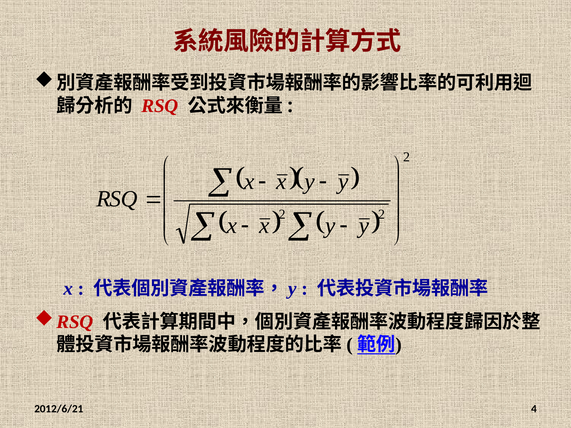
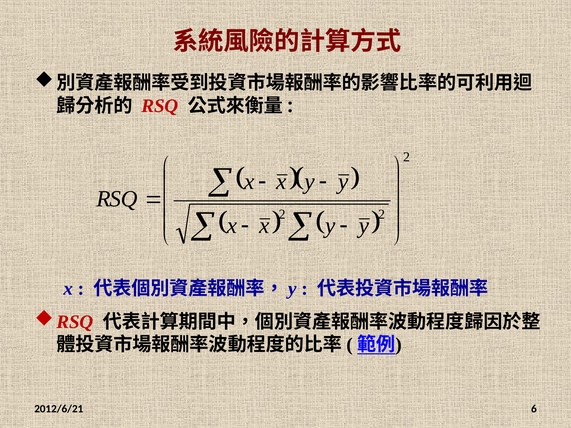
4: 4 -> 6
